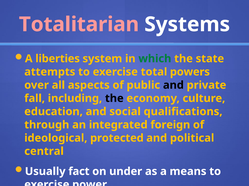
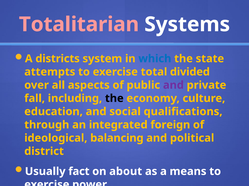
liberties: liberties -> districts
which colour: green -> blue
powers: powers -> divided
and at (173, 85) colour: black -> purple
protected: protected -> balancing
central: central -> district
under: under -> about
